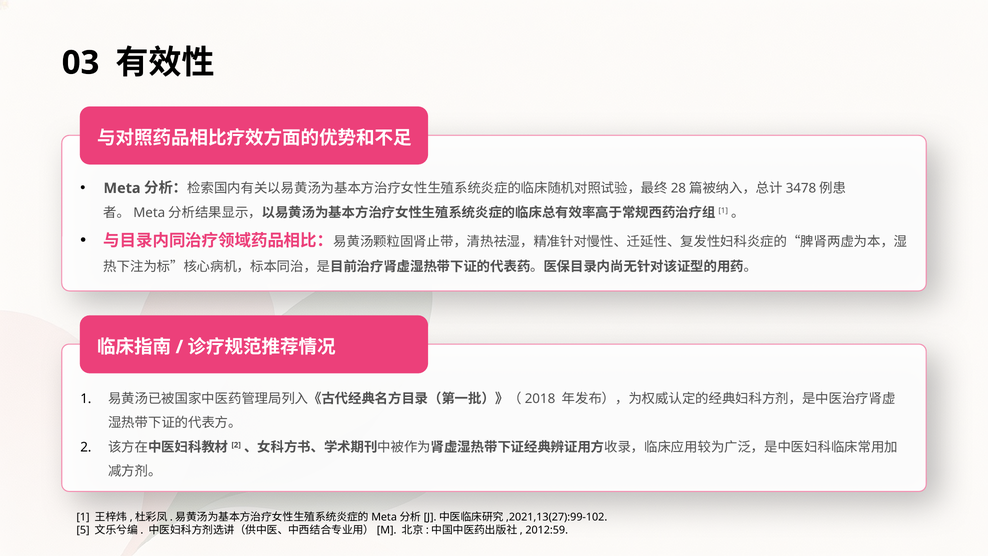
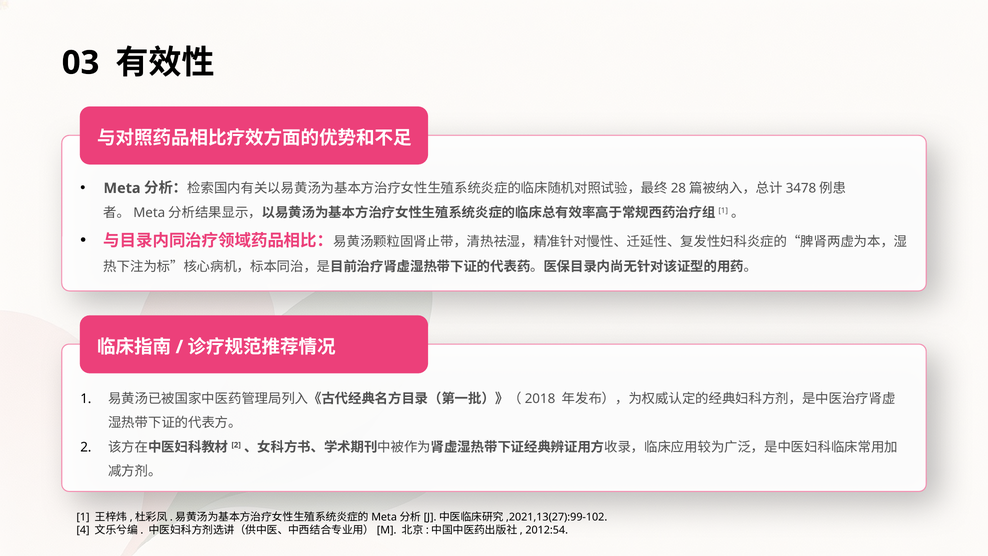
5: 5 -> 4
2012:59: 2012:59 -> 2012:54
